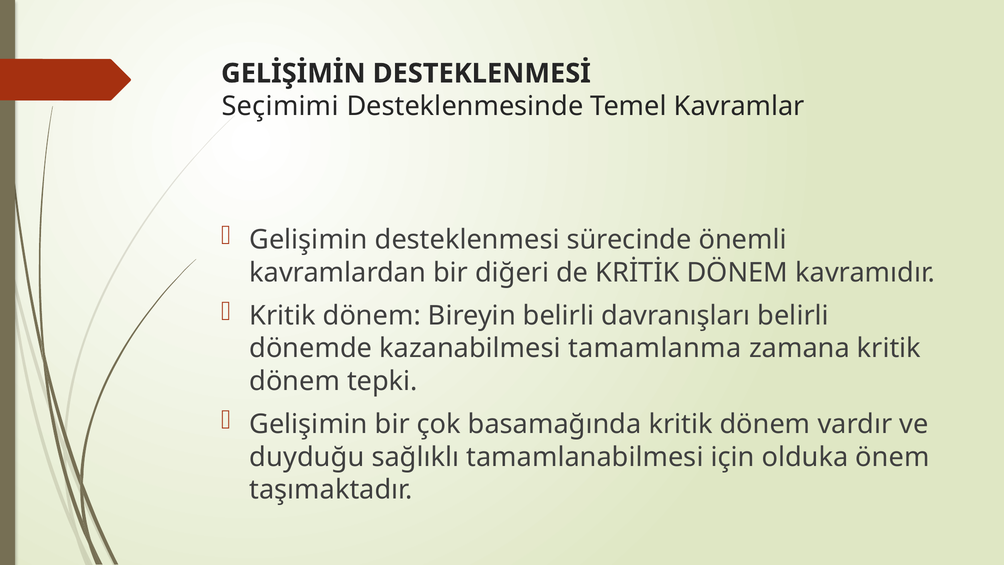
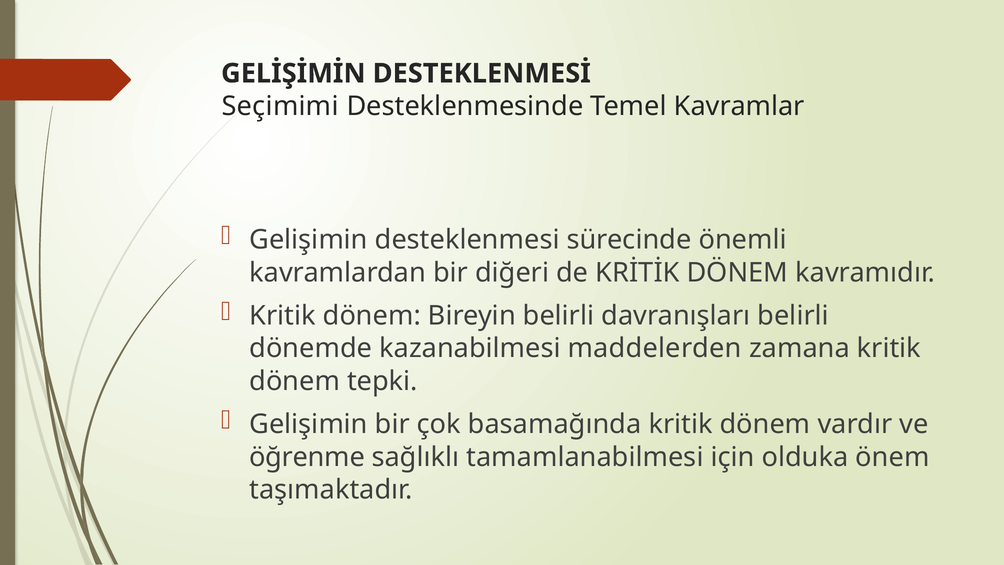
tamamlanma: tamamlanma -> maddelerden
duyduğu: duyduğu -> öğrenme
